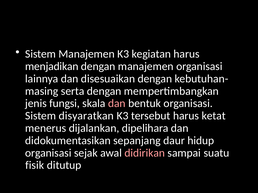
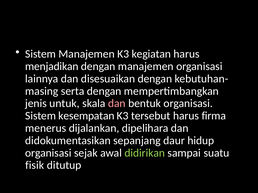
fungsi: fungsi -> untuk
disyaratkan: disyaratkan -> kesempatan
ketat: ketat -> firma
didirikan colour: pink -> light green
